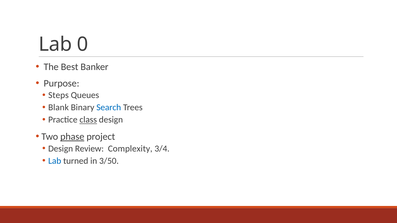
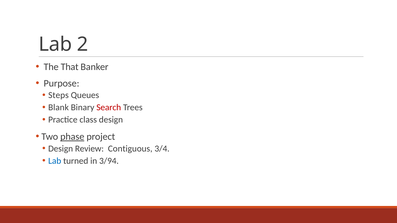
0: 0 -> 2
Best: Best -> That
Search colour: blue -> red
class underline: present -> none
Complexity: Complexity -> Contiguous
3/50: 3/50 -> 3/94
